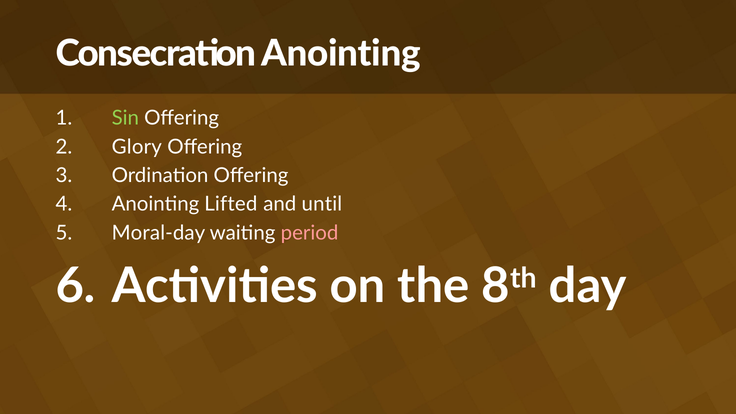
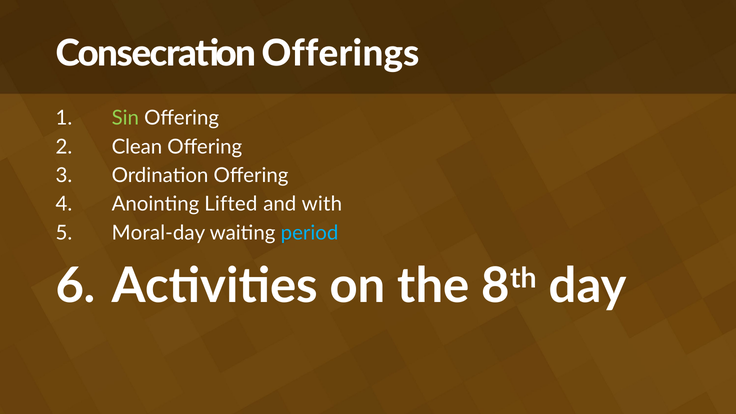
Consecration Anointing: Anointing -> Offerings
Glory: Glory -> Clean
until: until -> with
period colour: pink -> light blue
